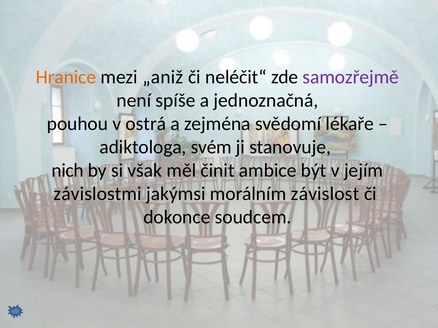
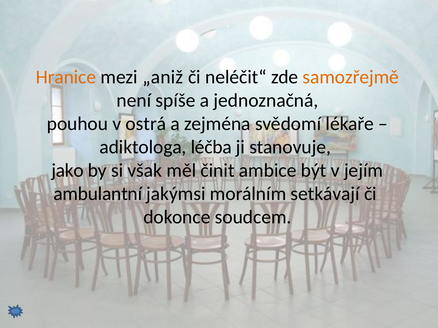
samozřejmě colour: purple -> orange
svém: svém -> léčba
nich: nich -> jako
závislostmi: závislostmi -> ambulantní
závislost: závislost -> setkávají
